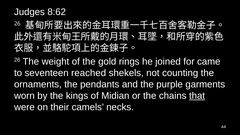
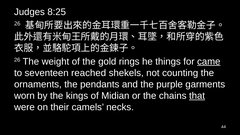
8:62: 8:62 -> 8:25
joined: joined -> things
came underline: none -> present
